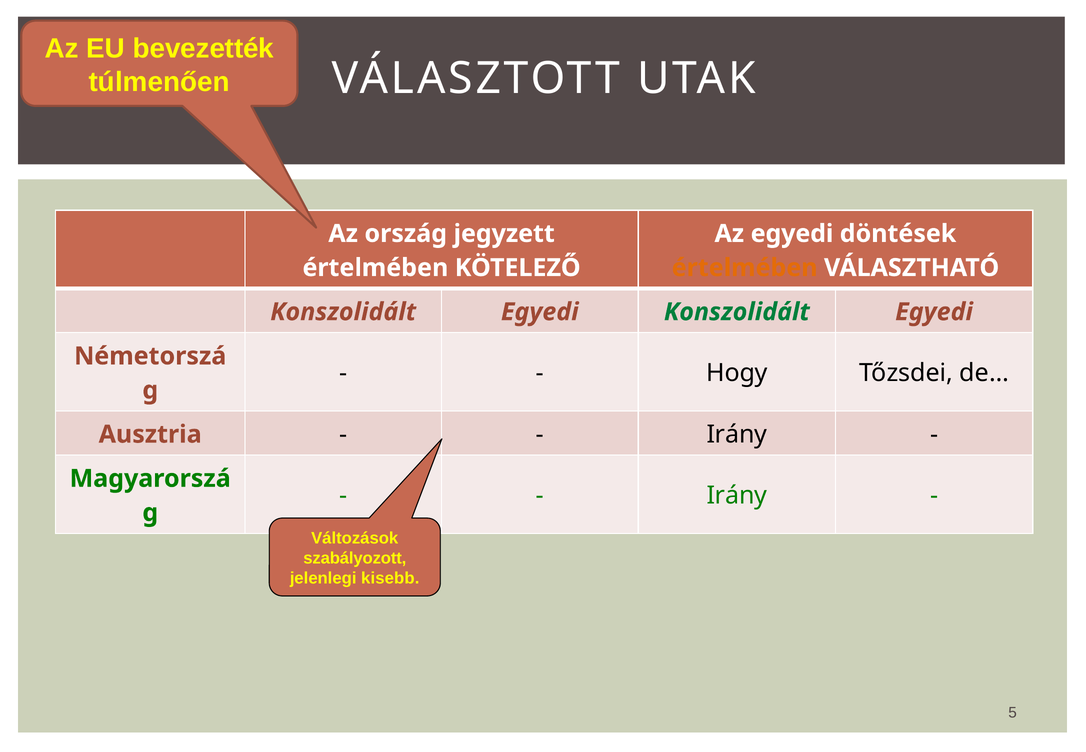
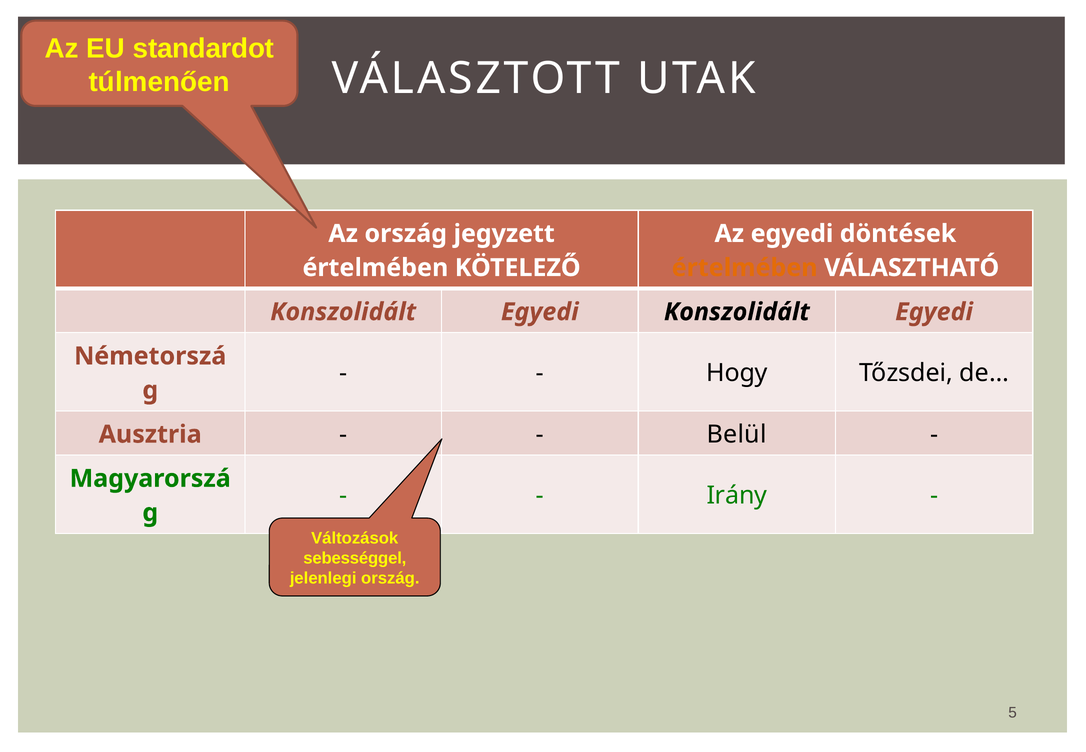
bevezették: bevezették -> standardot
Konszolidált at (737, 312) colour: green -> black
Irány at (737, 434): Irány -> Belül
szabályozott: szabályozott -> sebességgel
jelenlegi kisebb: kisebb -> ország
